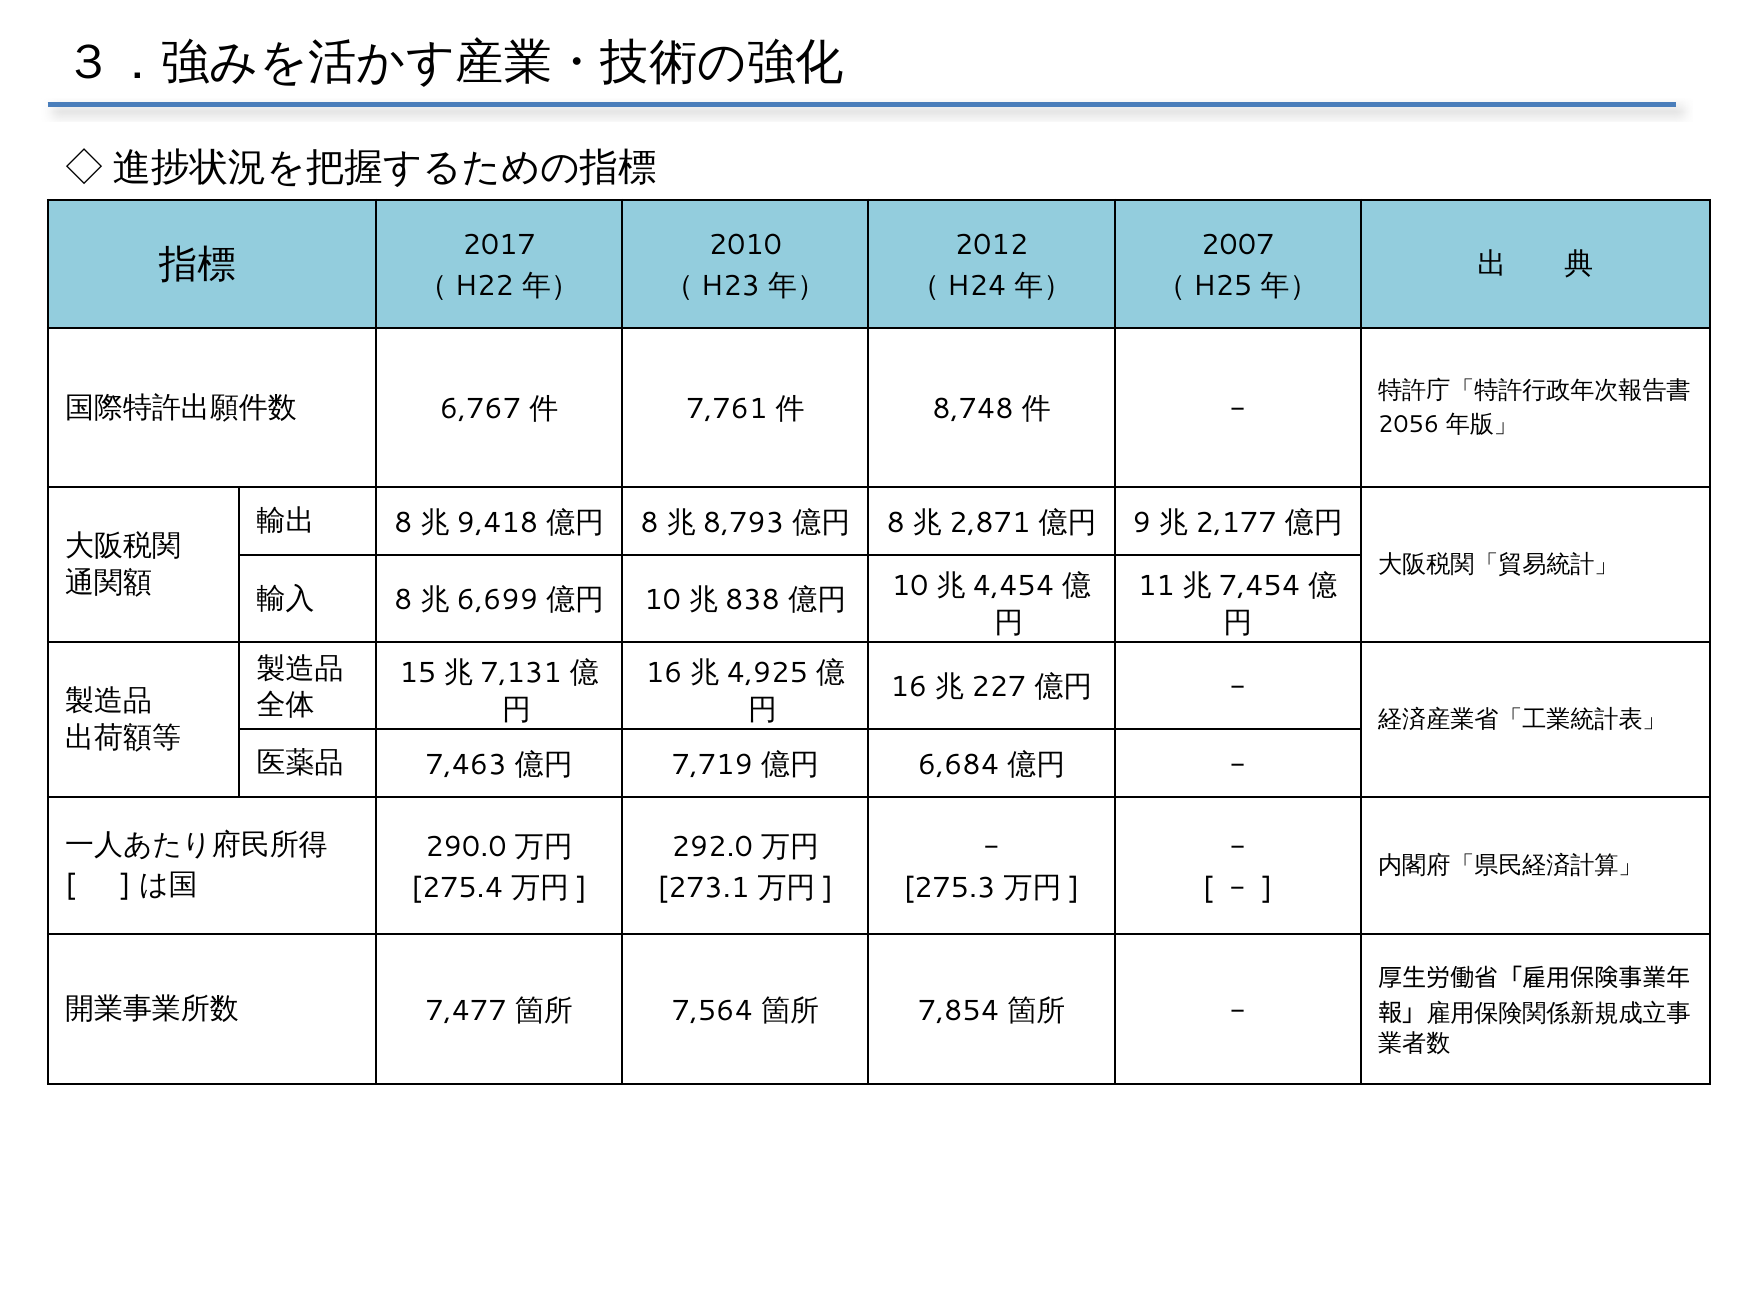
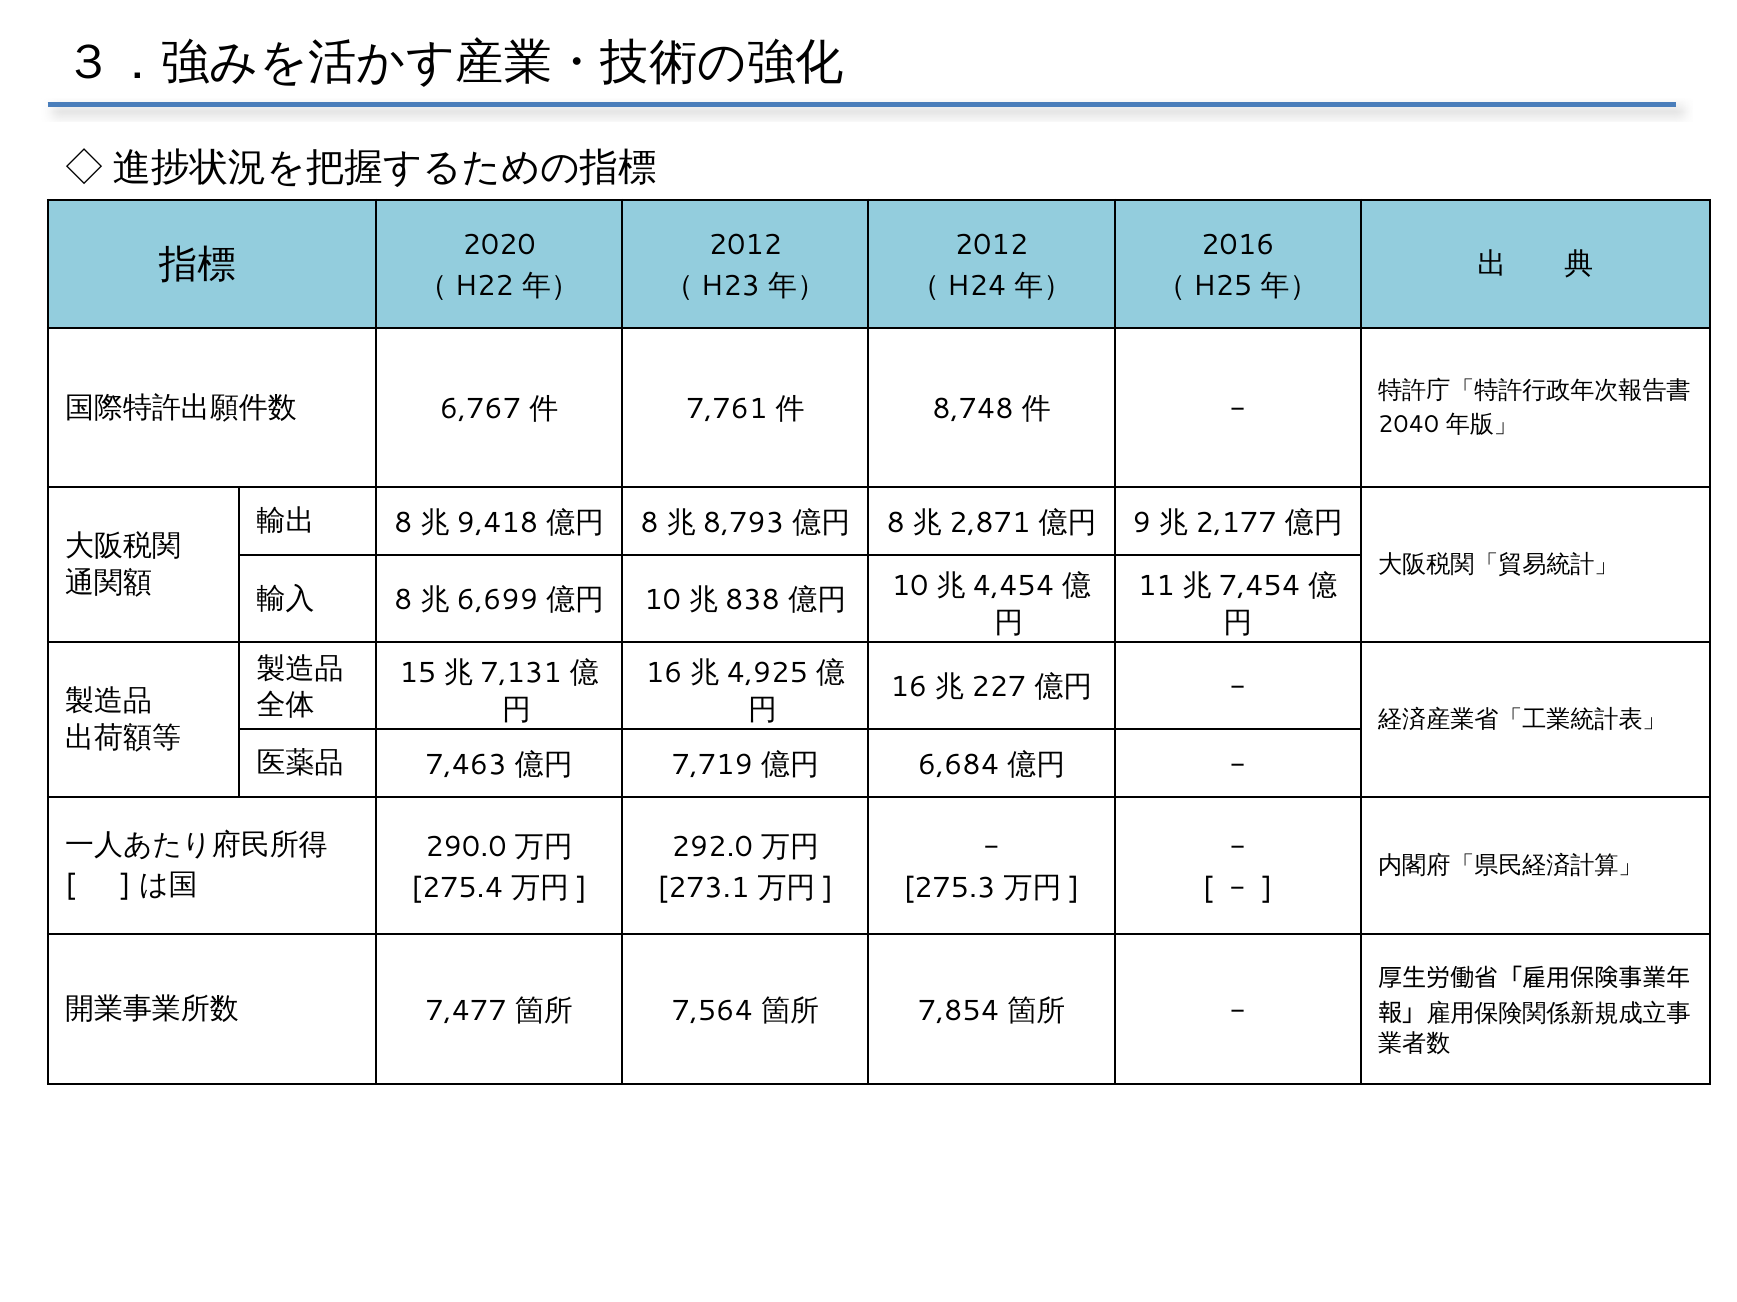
2017: 2017 -> 2020
2010 at (745, 245): 2010 -> 2012
2007: 2007 -> 2016
2056: 2056 -> 2040
